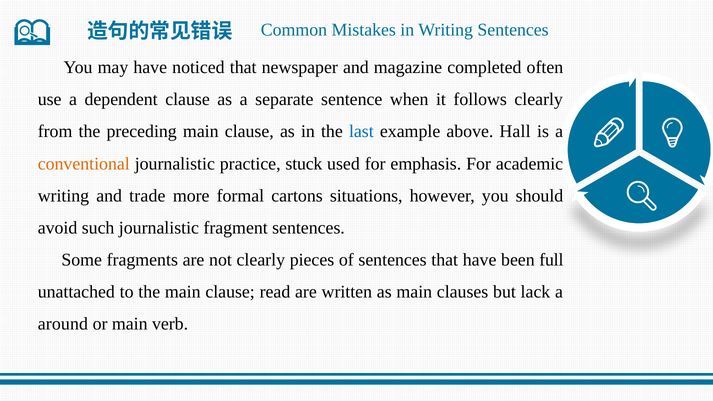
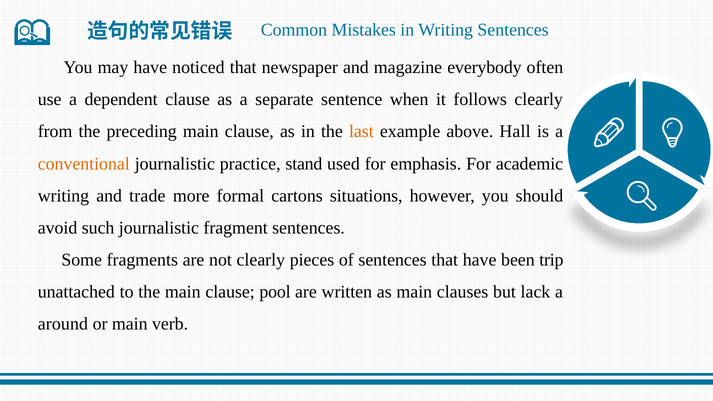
completed: completed -> everybody
last colour: blue -> orange
stuck: stuck -> stand
full: full -> trip
read: read -> pool
